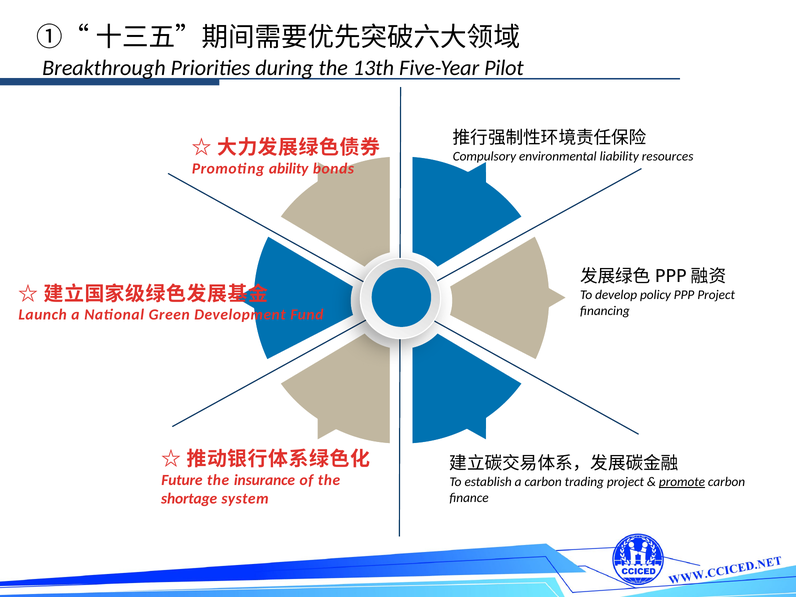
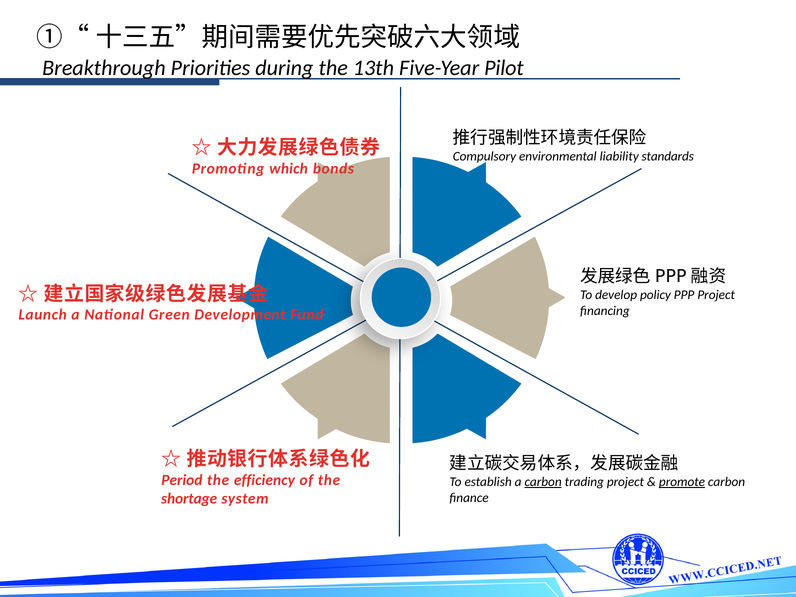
resources: resources -> standards
ability: ability -> which
Future: Future -> Period
insurance: insurance -> efficiency
carbon at (543, 482) underline: none -> present
